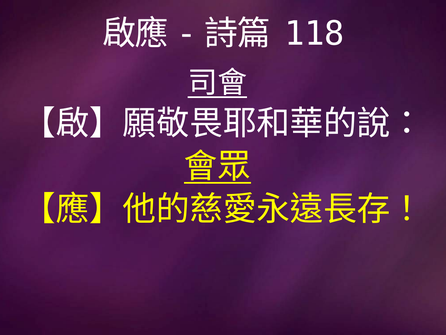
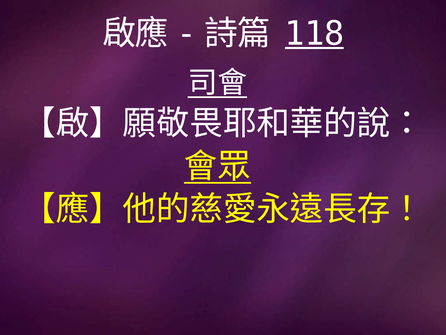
118 underline: none -> present
